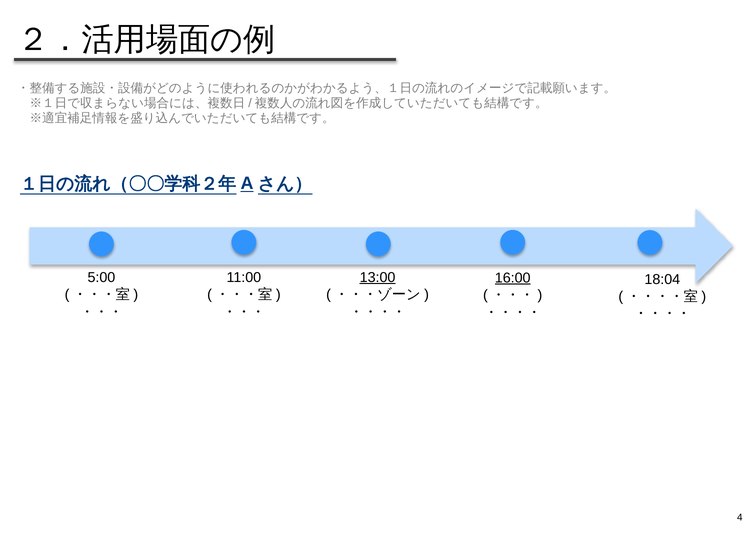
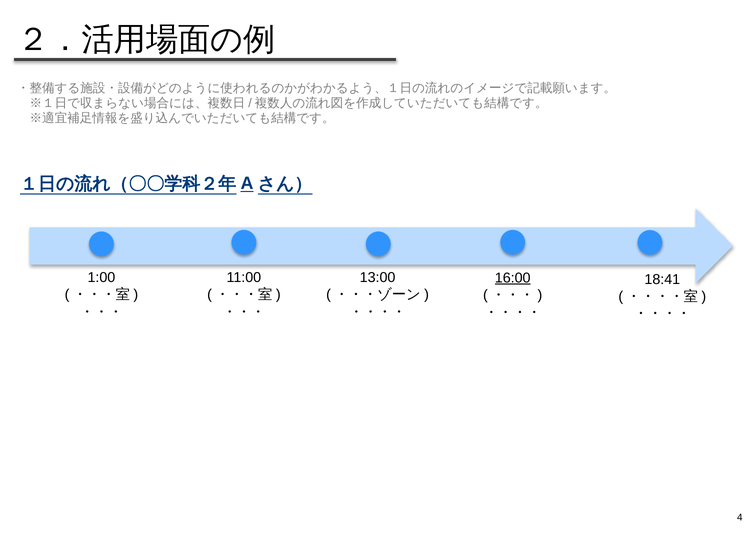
5:00: 5:00 -> 1:00
13:00 underline: present -> none
18:04: 18:04 -> 18:41
